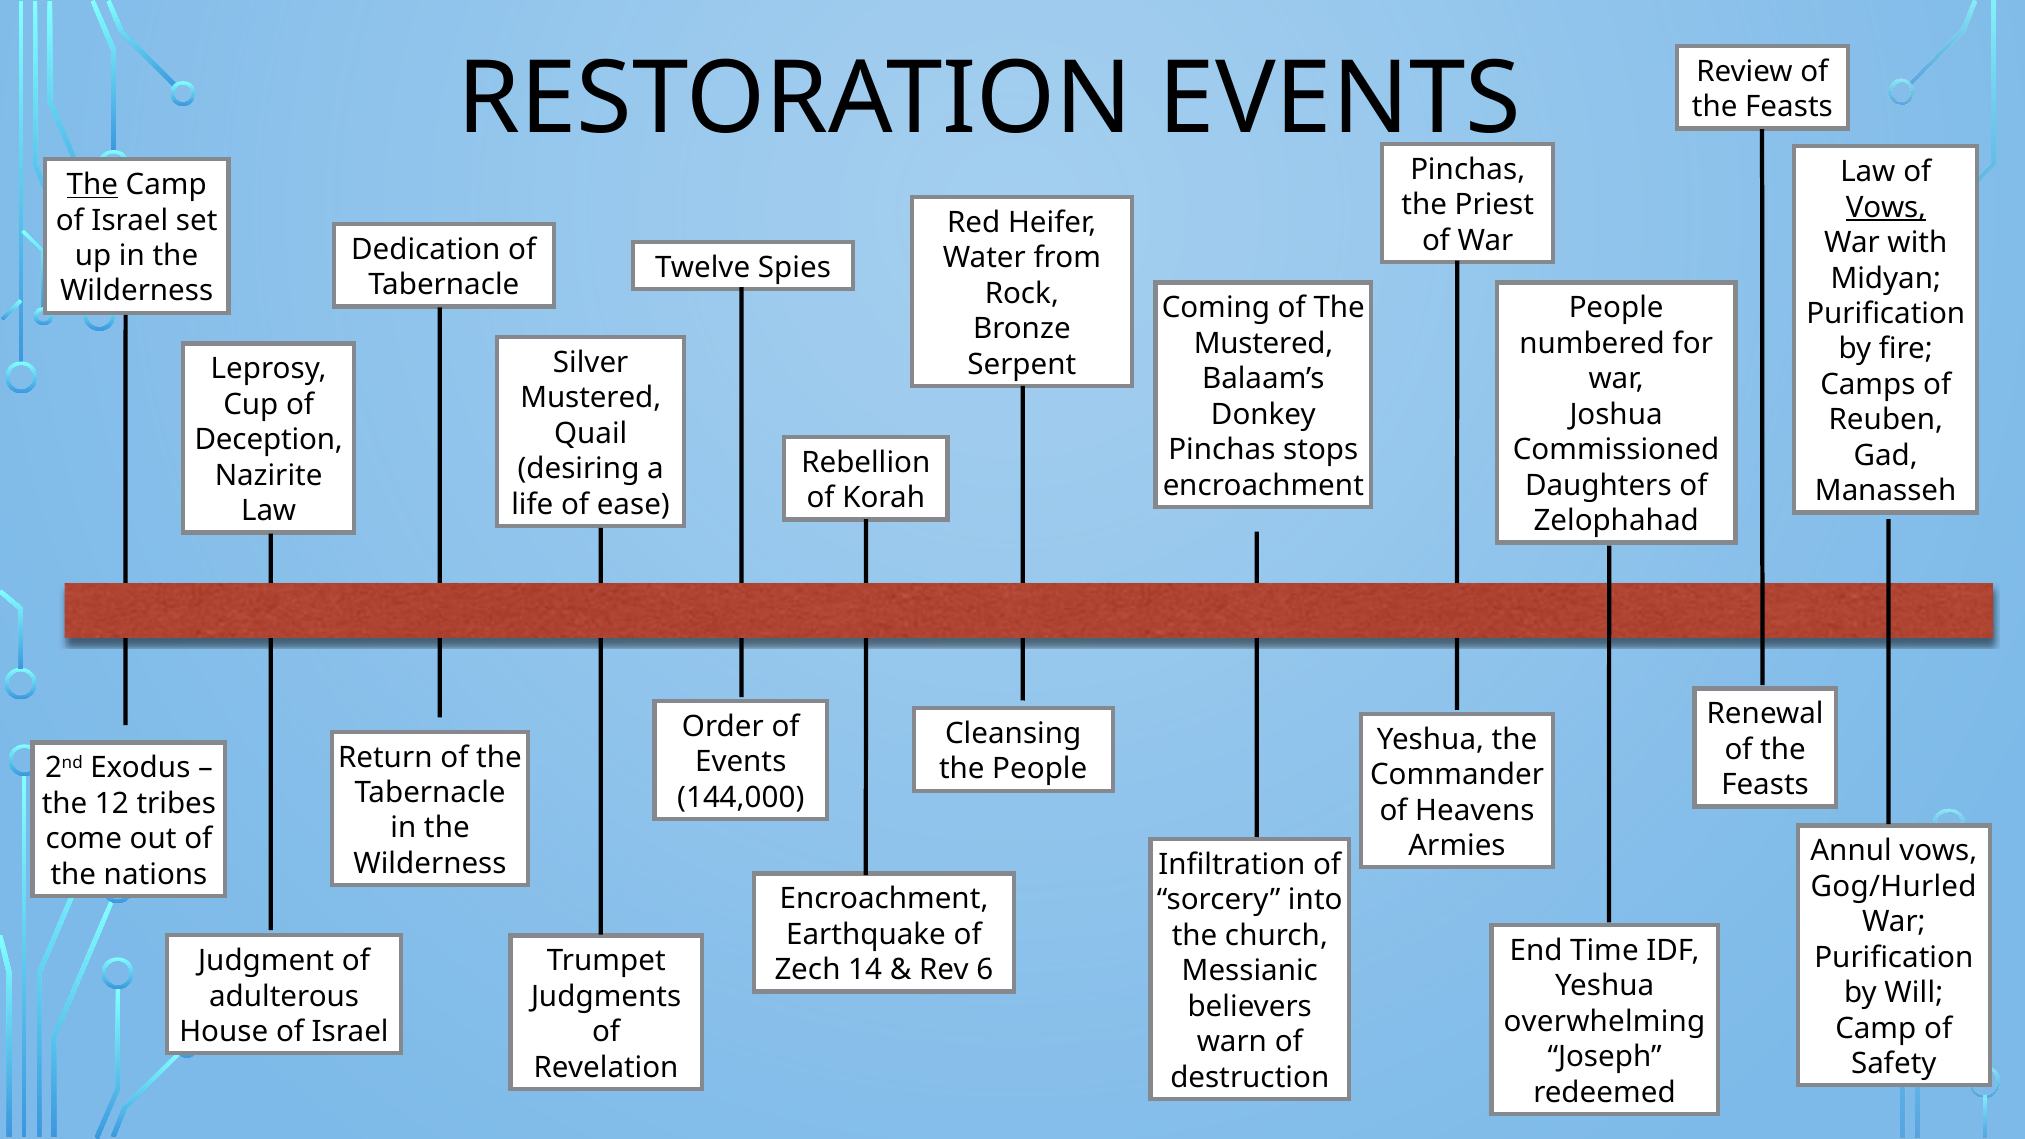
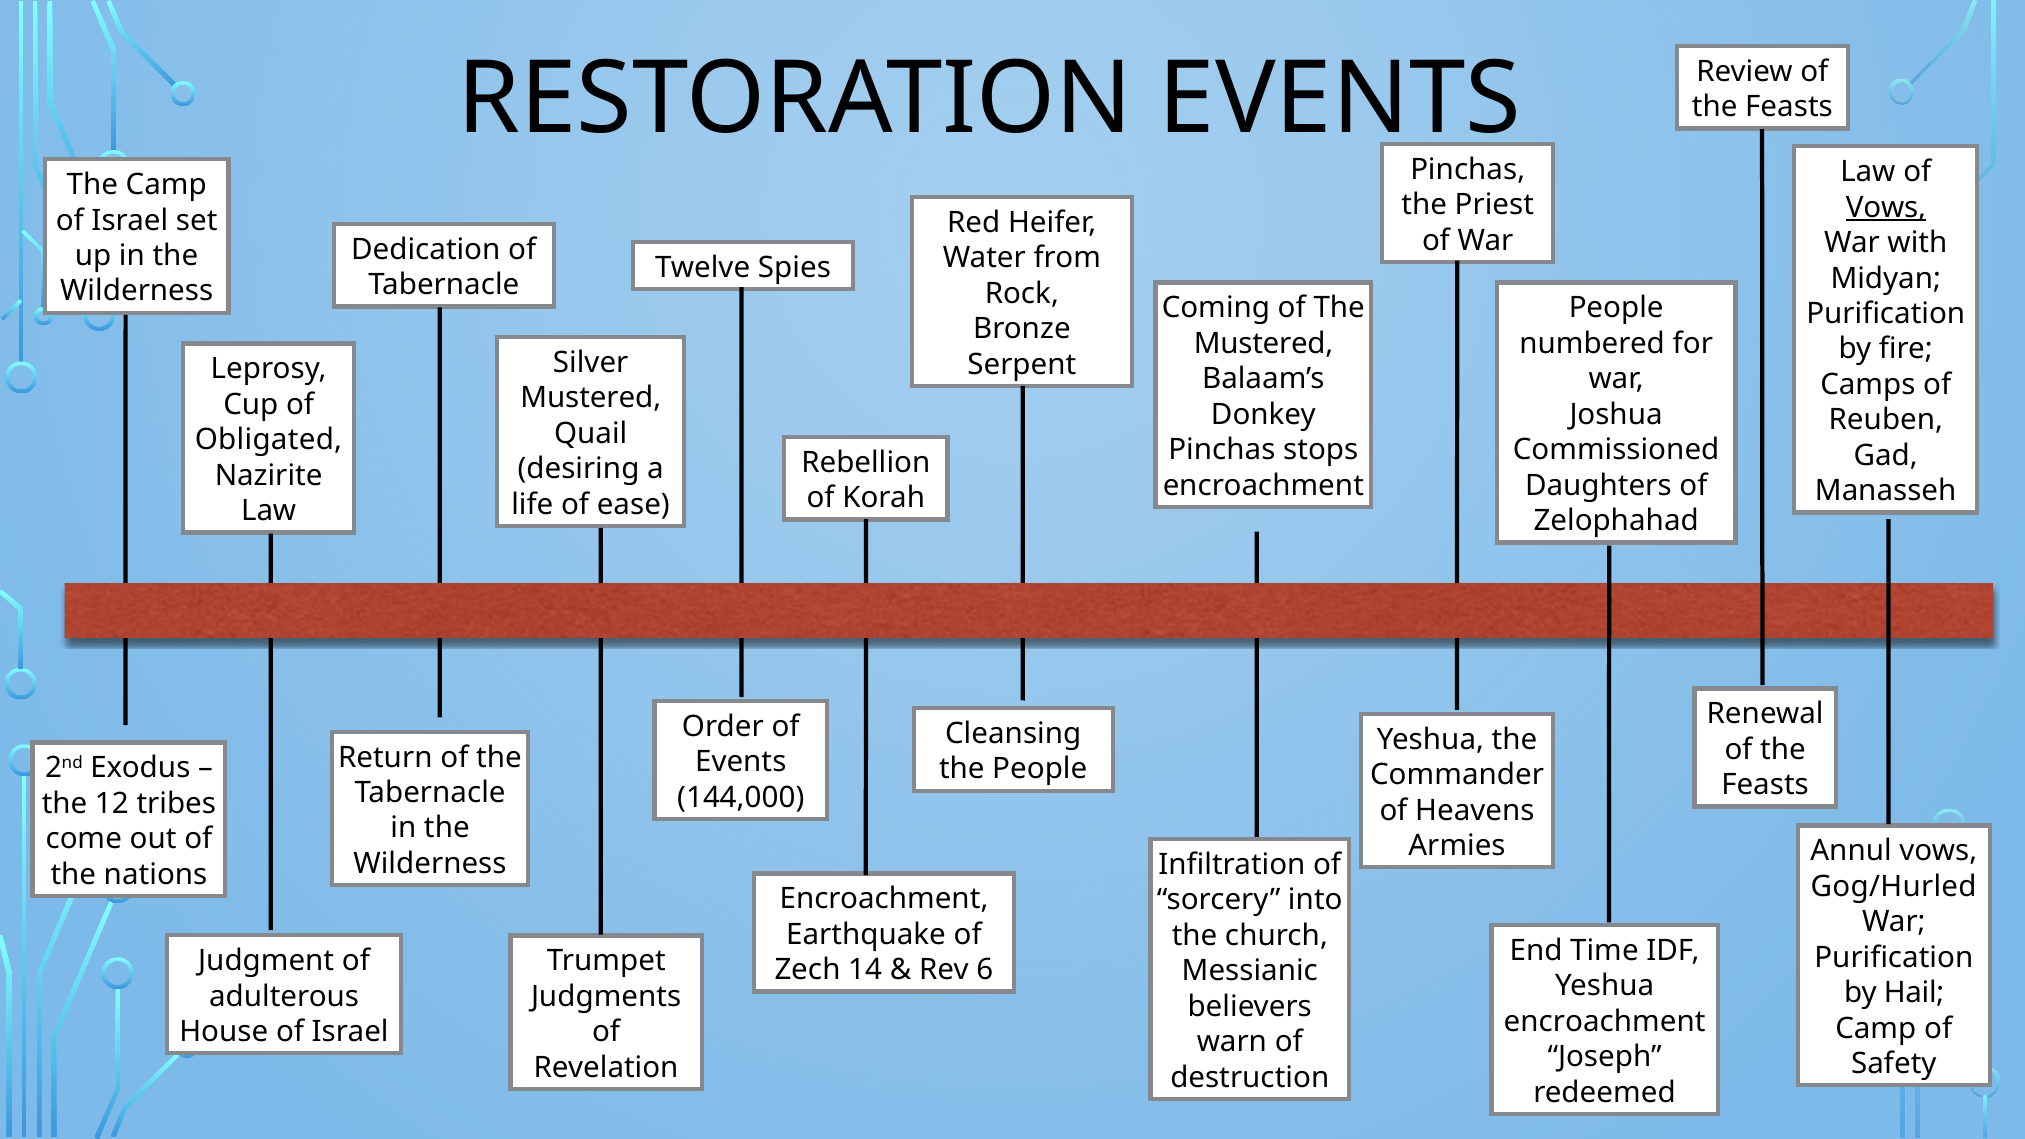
The at (92, 185) underline: present -> none
Deception: Deception -> Obligated
Will: Will -> Hail
overwhelming at (1604, 1022): overwhelming -> encroachment
